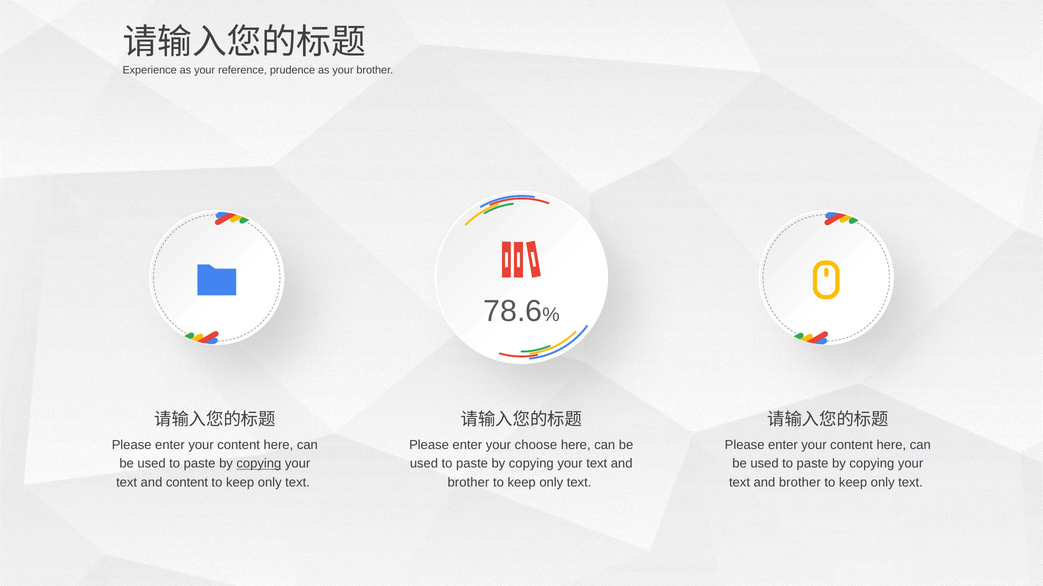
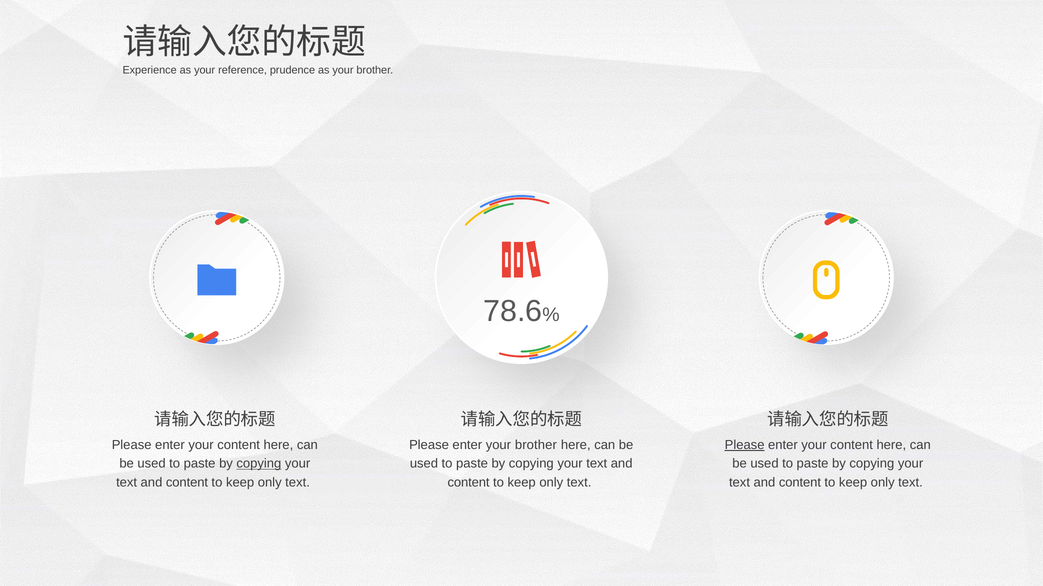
enter your choose: choose -> brother
Please at (745, 445) underline: none -> present
brother at (468, 483): brother -> content
brother at (800, 483): brother -> content
